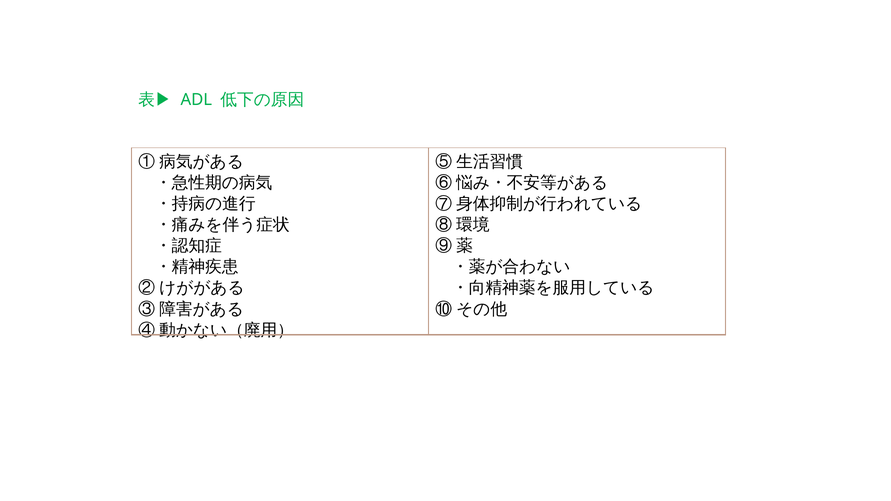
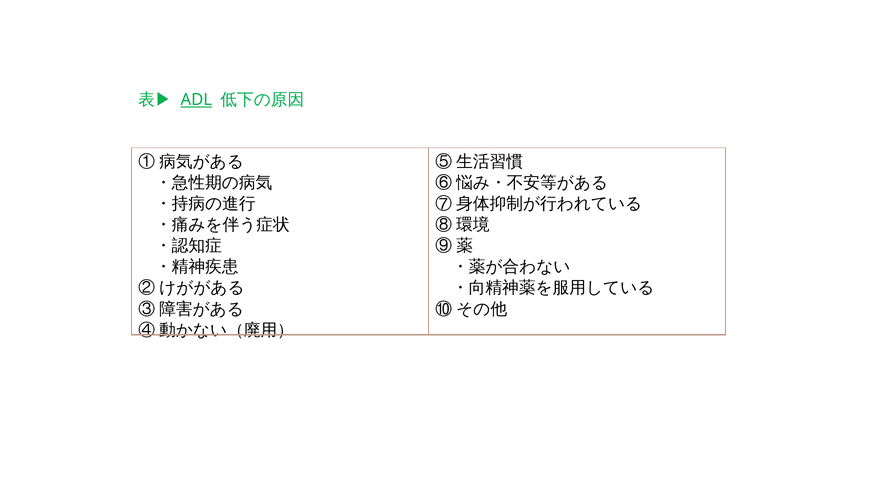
ADL underline: none -> present
